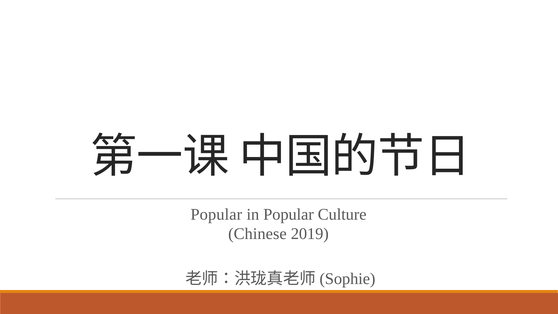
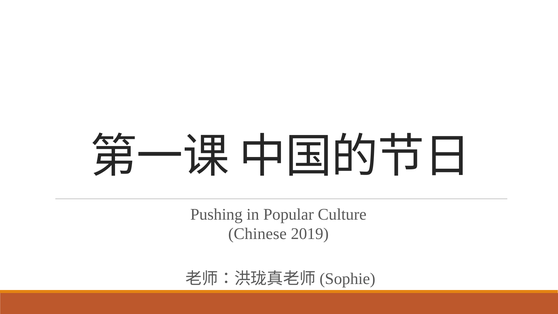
Popular at (216, 214): Popular -> Pushing
